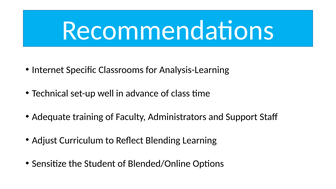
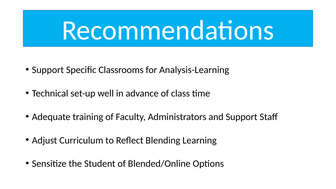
Internet at (48, 70): Internet -> Support
